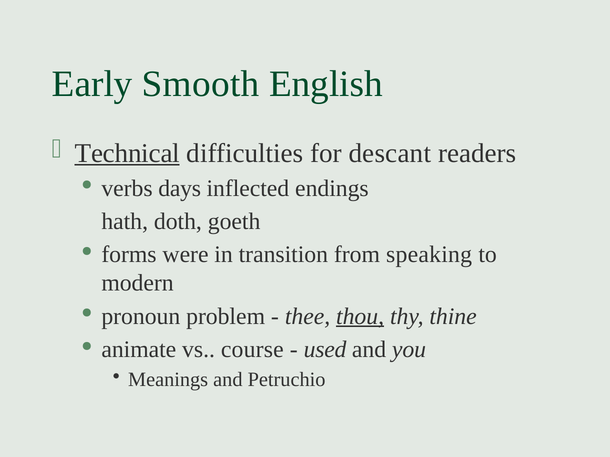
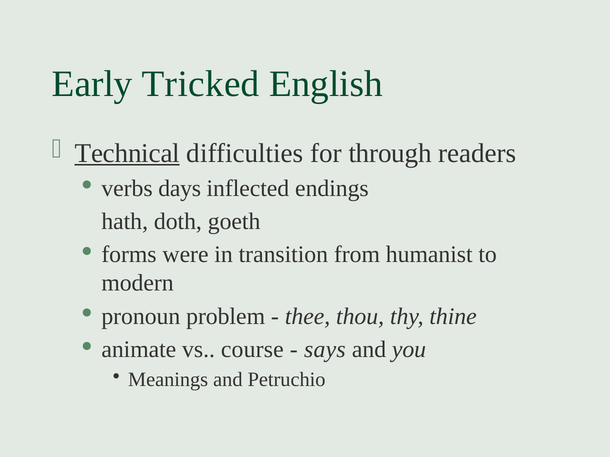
Smooth: Smooth -> Tricked
descant: descant -> through
speaking: speaking -> humanist
thou underline: present -> none
used: used -> says
